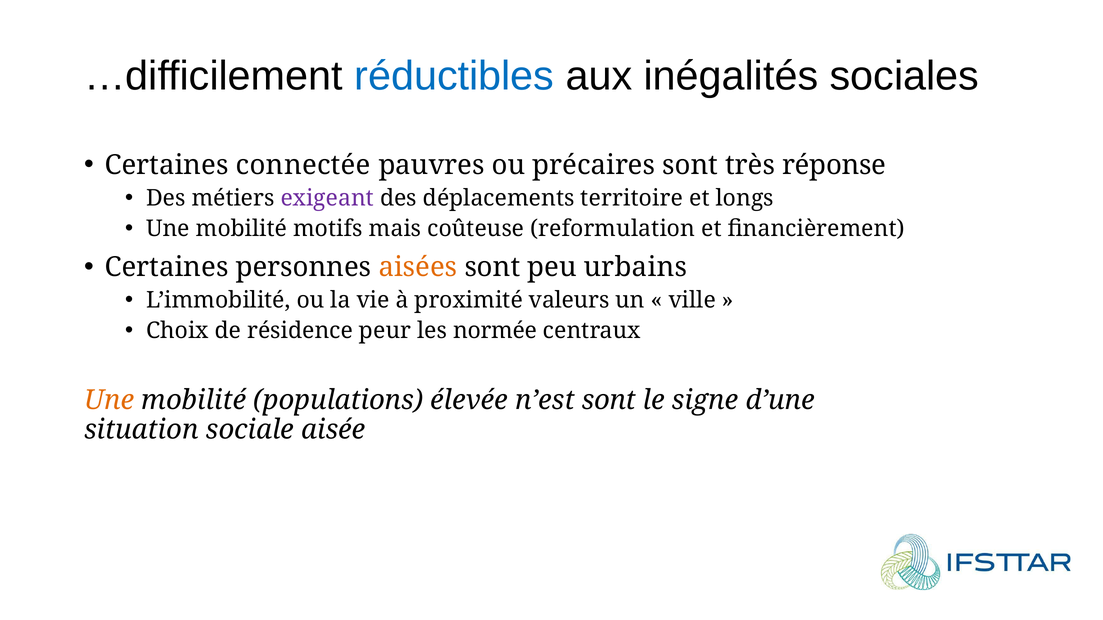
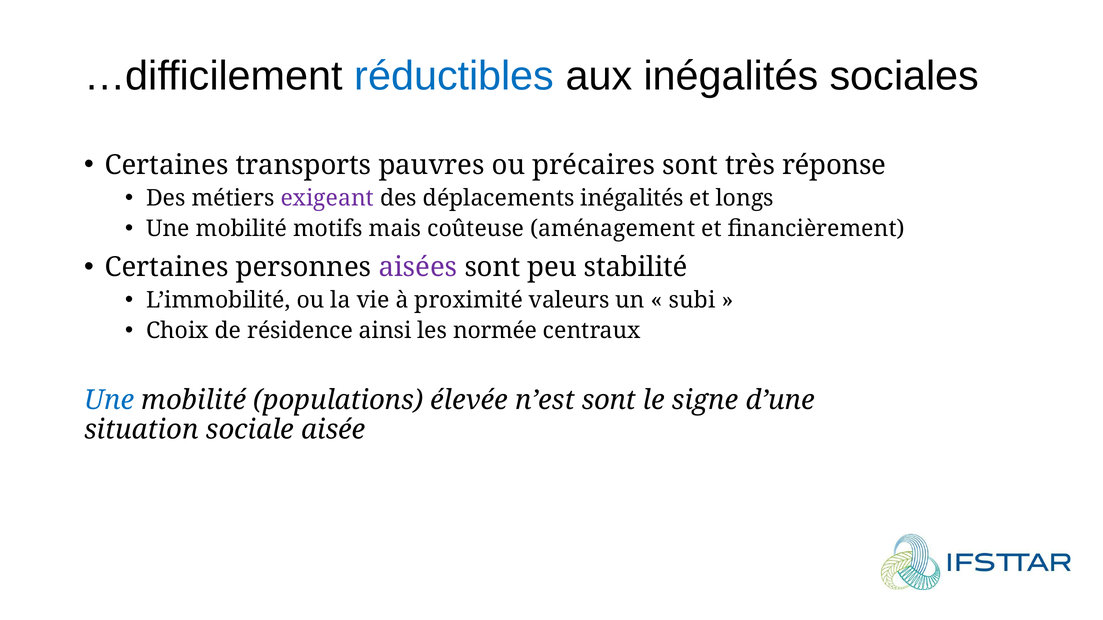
connectée: connectée -> transports
déplacements territoire: territoire -> inégalités
reformulation: reformulation -> aménagement
aisées colour: orange -> purple
urbains: urbains -> stabilité
ville: ville -> subi
peur: peur -> ainsi
Une at (109, 400) colour: orange -> blue
